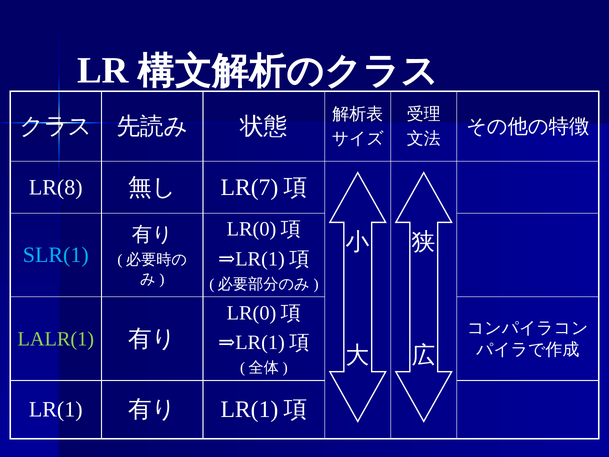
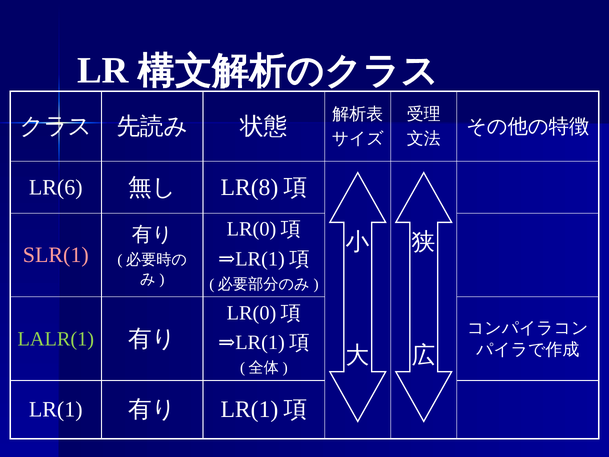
LR(8: LR(8 -> LR(6
LR(7: LR(7 -> LR(8
SLR(1 colour: light blue -> pink
